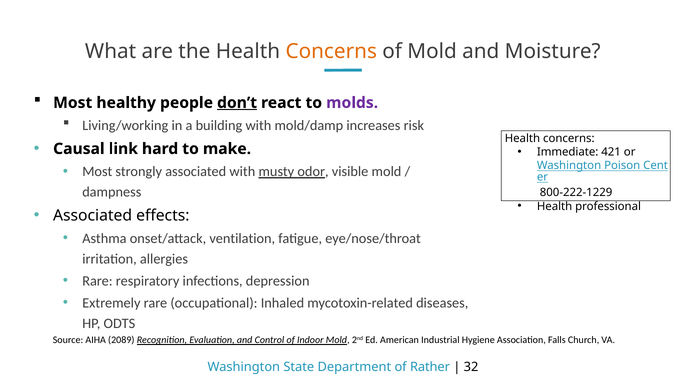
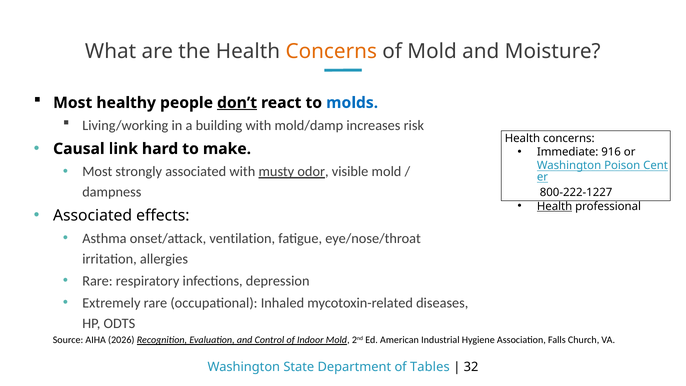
molds colour: purple -> blue
421: 421 -> 916
800-222-1229: 800-222-1229 -> 800-222-1227
Health at (555, 206) underline: none -> present
2089: 2089 -> 2026
Rather: Rather -> Tables
